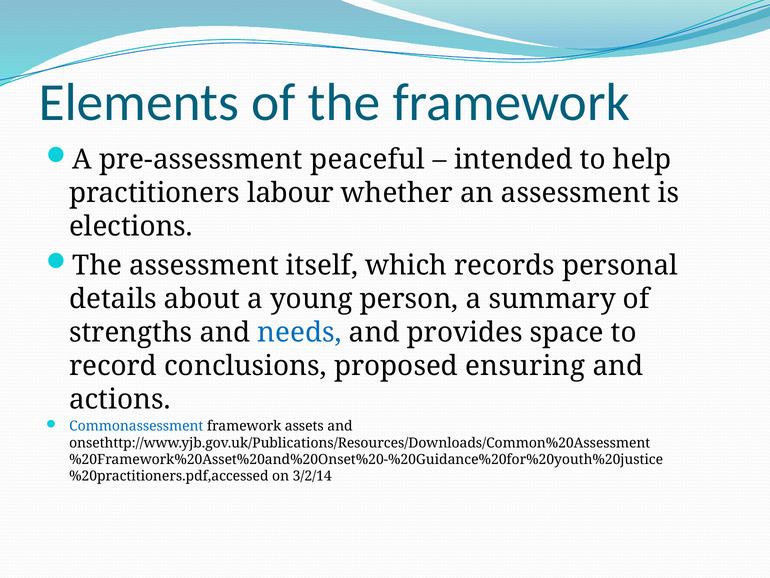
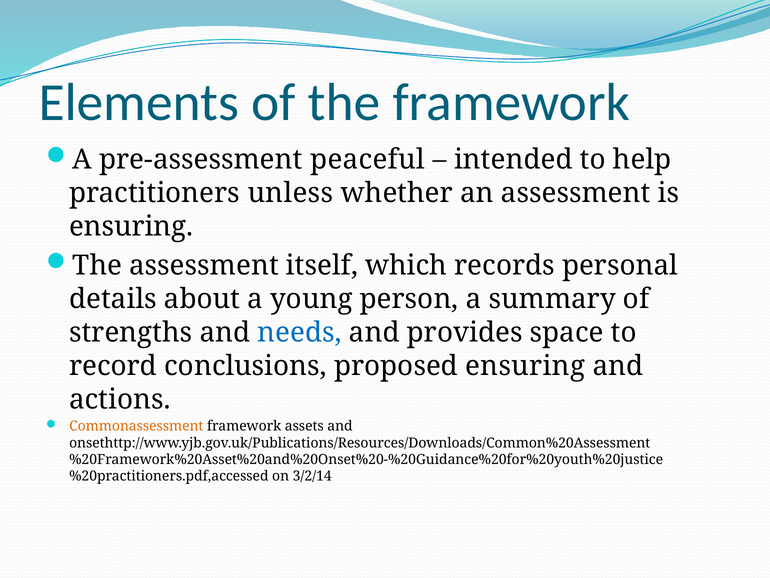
labour: labour -> unless
elections at (131, 226): elections -> ensuring
Commonassessment colour: blue -> orange
